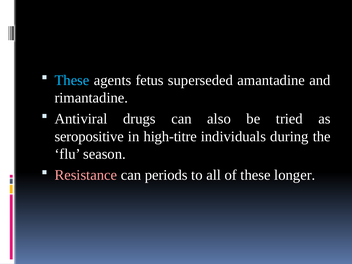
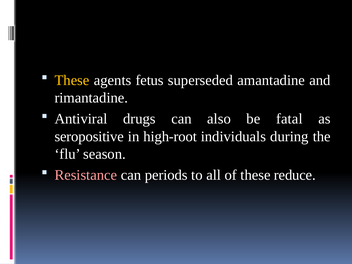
These at (72, 80) colour: light blue -> yellow
tried: tried -> fatal
high-titre: high-titre -> high-root
longer: longer -> reduce
